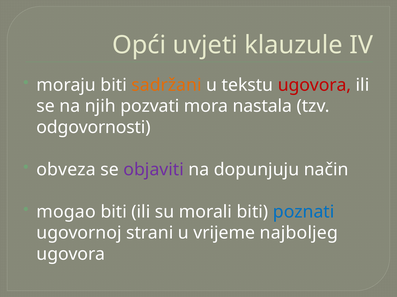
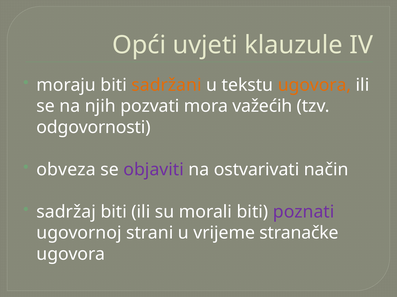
ugovora at (314, 85) colour: red -> orange
nastala: nastala -> važećih
dopunjuju: dopunjuju -> ostvarivati
mogao: mogao -> sadržaj
poznati colour: blue -> purple
najboljeg: najboljeg -> stranačke
